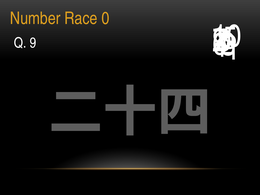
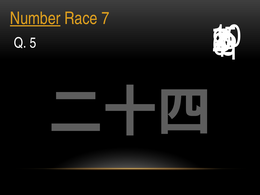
Number underline: none -> present
Race 0: 0 -> 7
Q 9: 9 -> 5
